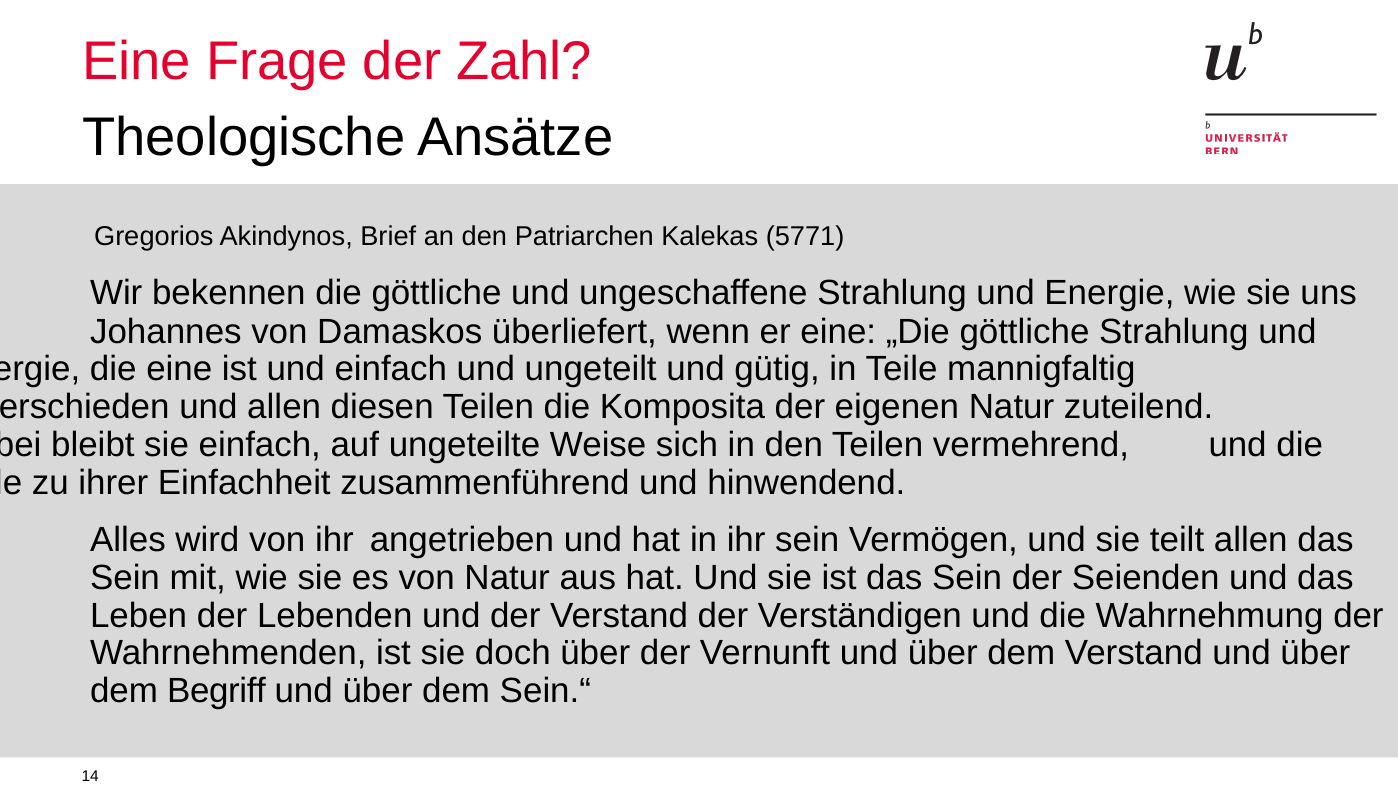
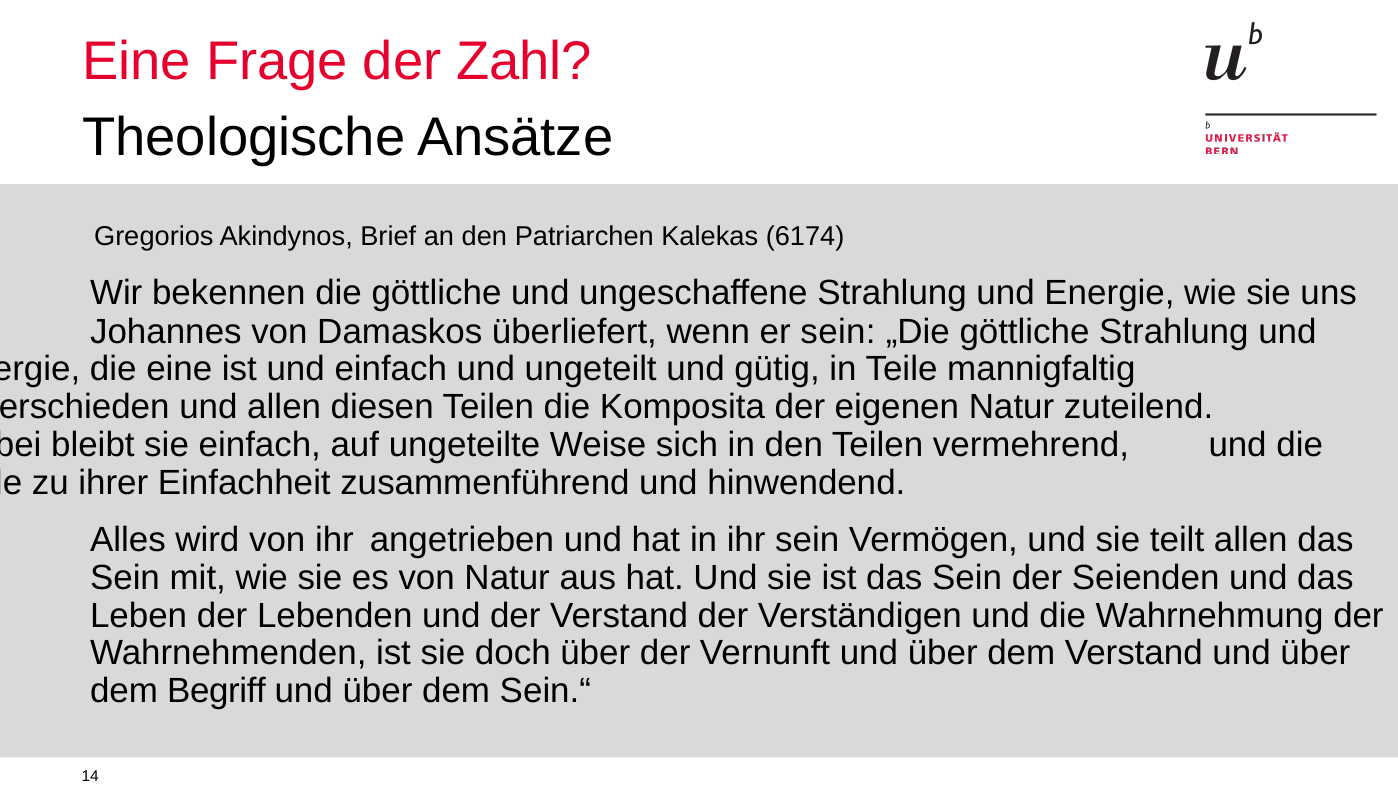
5771: 5771 -> 6174
er eine: eine -> sein
